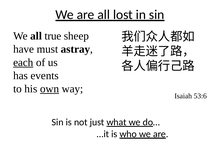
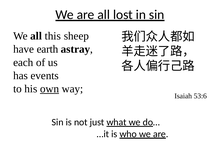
true: true -> this
must: must -> earth
each underline: present -> none
